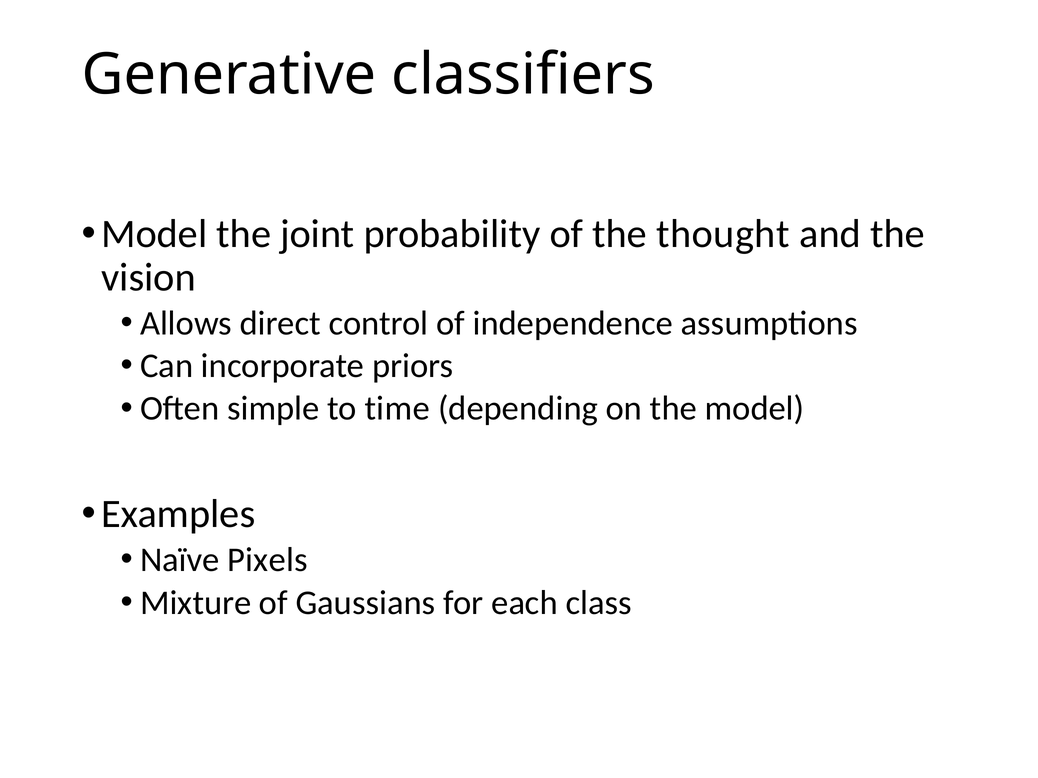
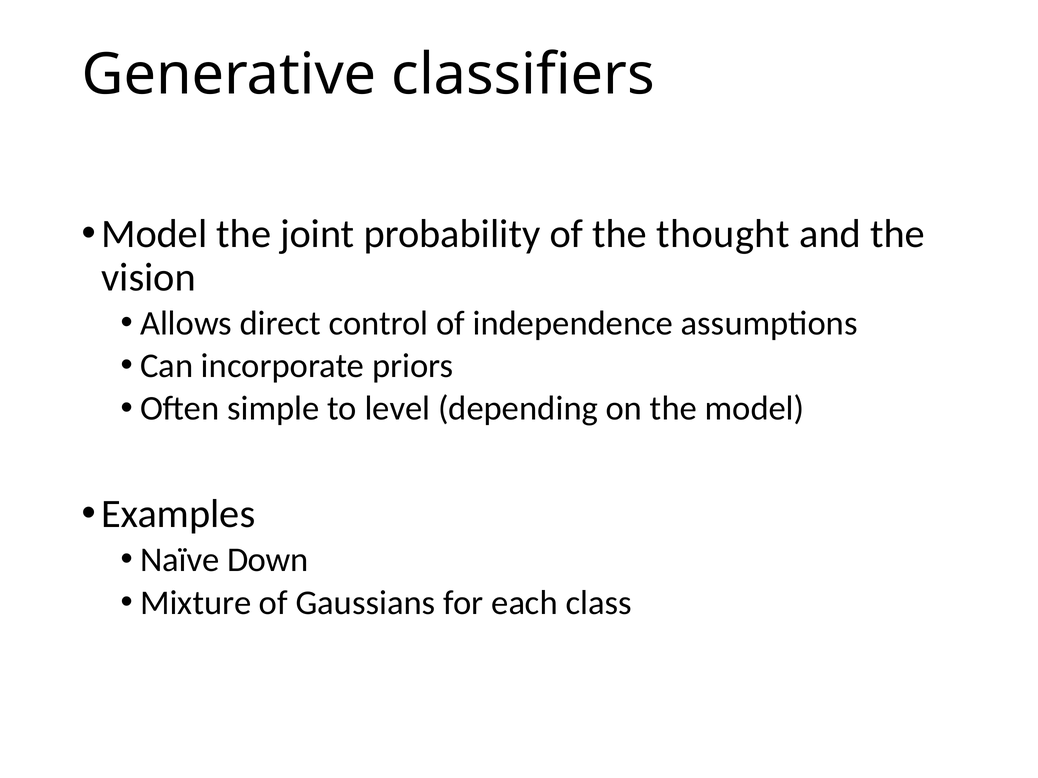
time: time -> level
Pixels: Pixels -> Down
